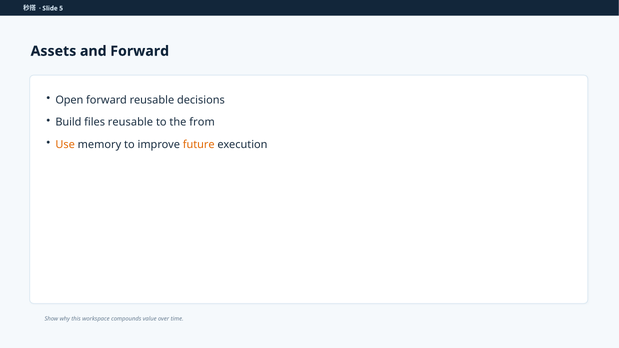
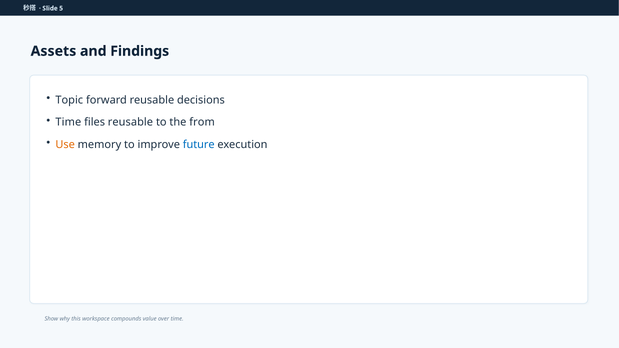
and Forward: Forward -> Findings
Open: Open -> Topic
Build at (68, 122): Build -> Time
future colour: orange -> blue
